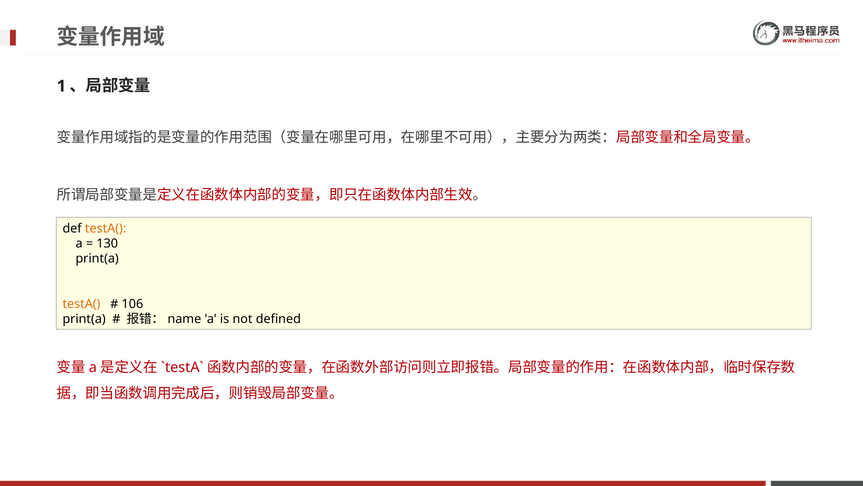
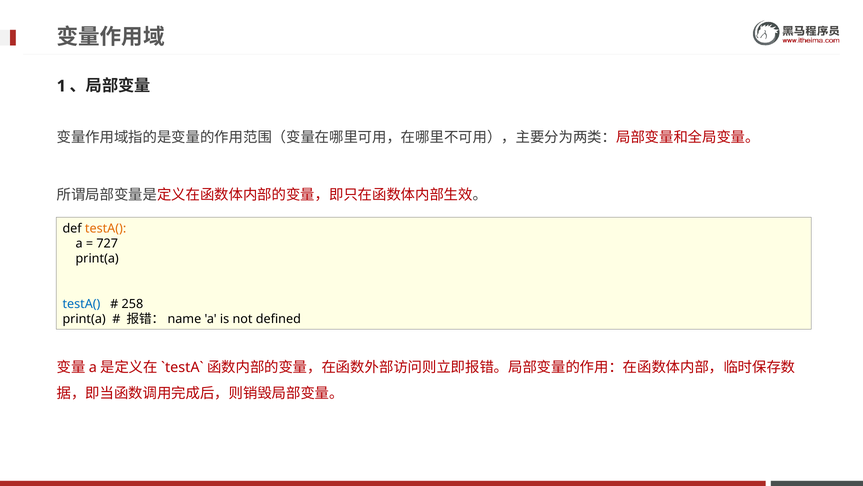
130: 130 -> 727
testA( at (81, 304) colour: orange -> blue
106: 106 -> 258
